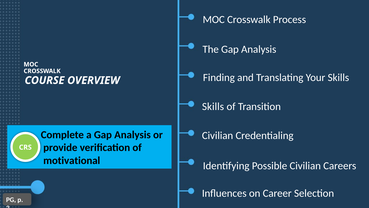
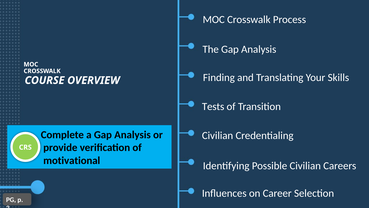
Skills at (213, 106): Skills -> Tests
